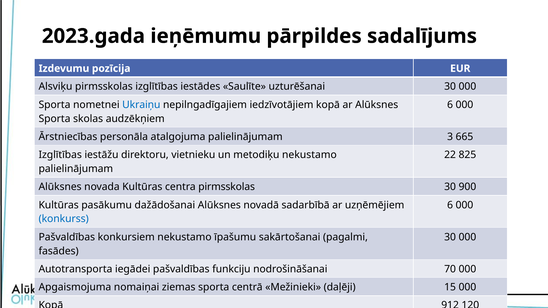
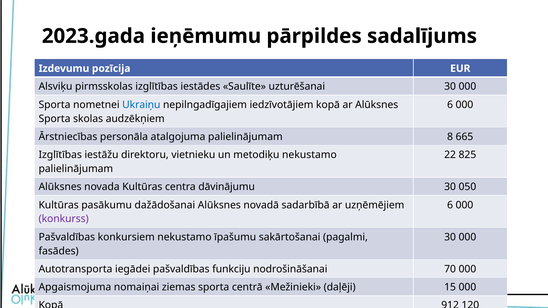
3: 3 -> 8
centra pirmsskolas: pirmsskolas -> dāvinājumu
900: 900 -> 050
konkurss colour: blue -> purple
